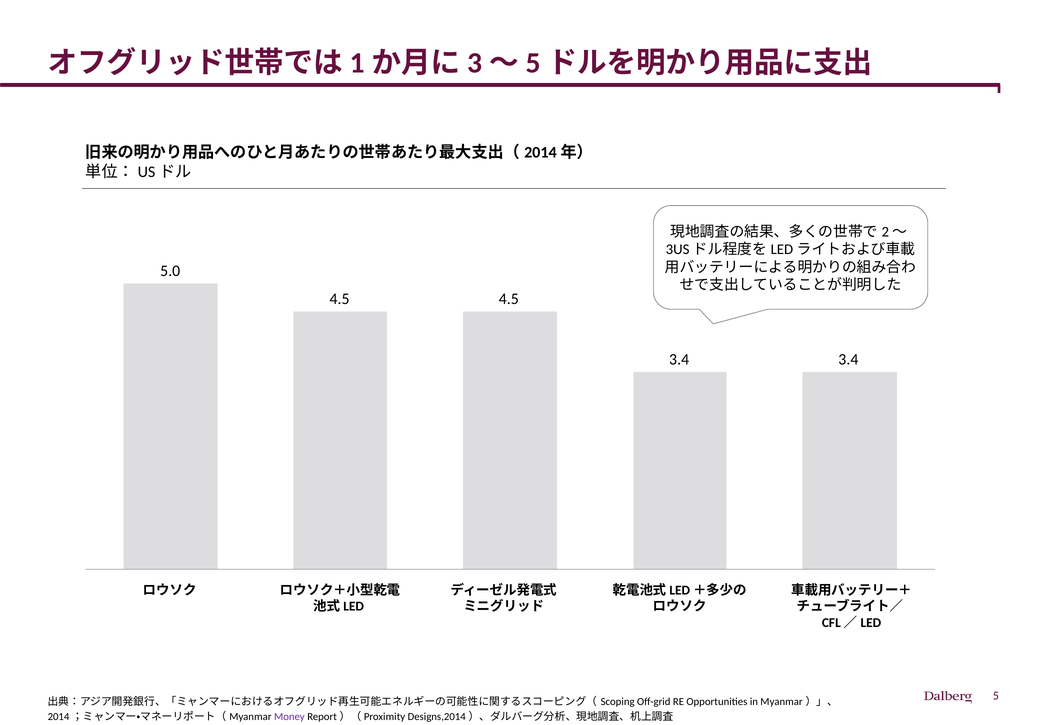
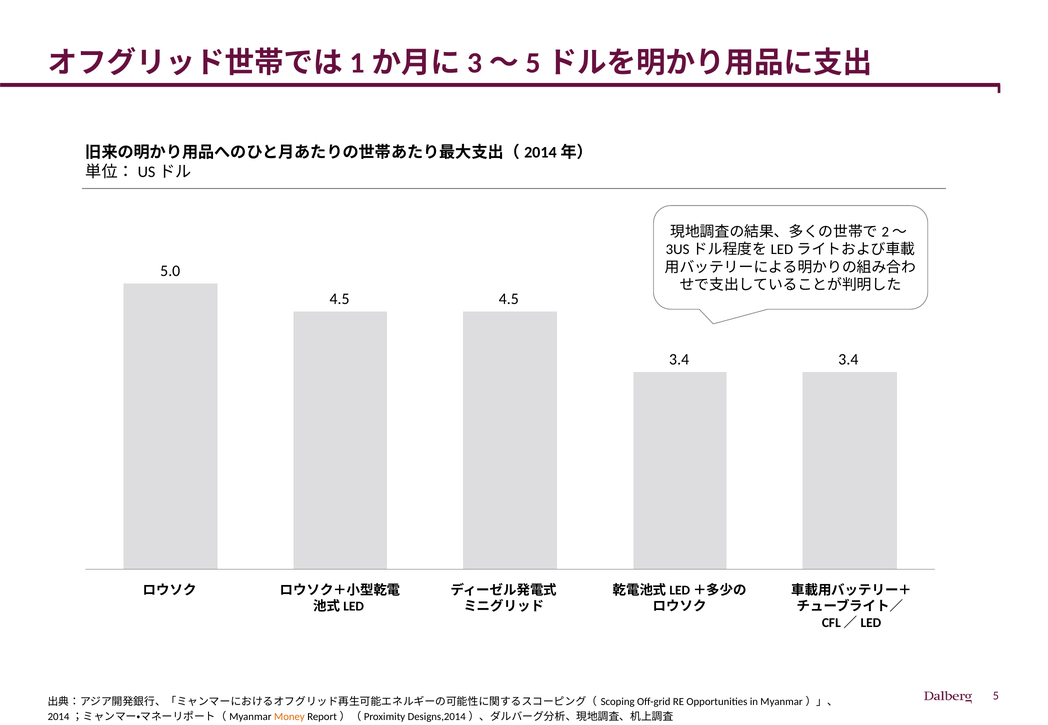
Money colour: purple -> orange
